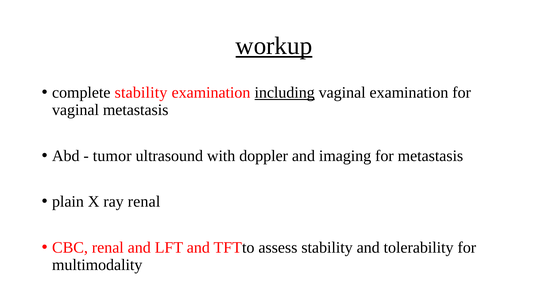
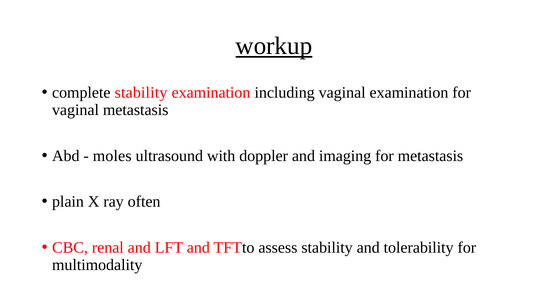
including underline: present -> none
tumor: tumor -> moles
ray renal: renal -> often
